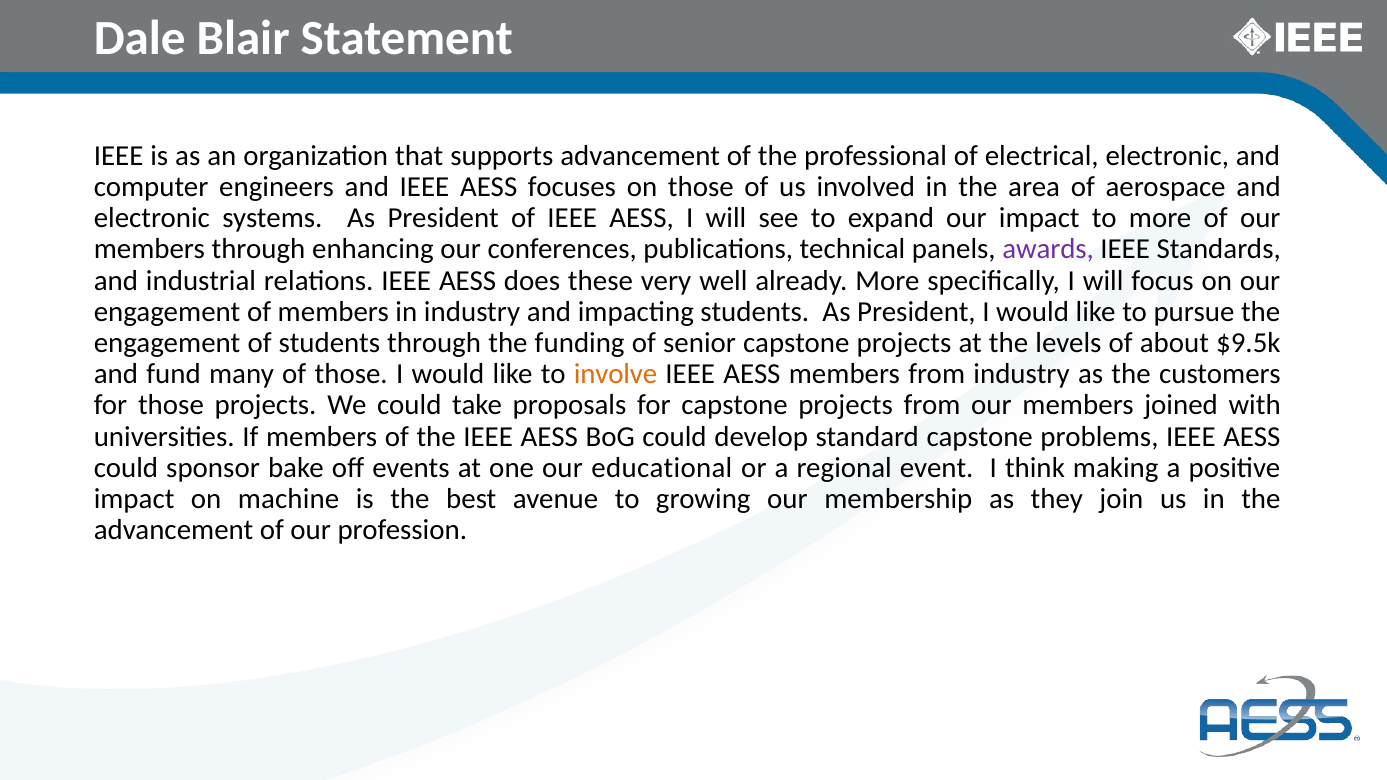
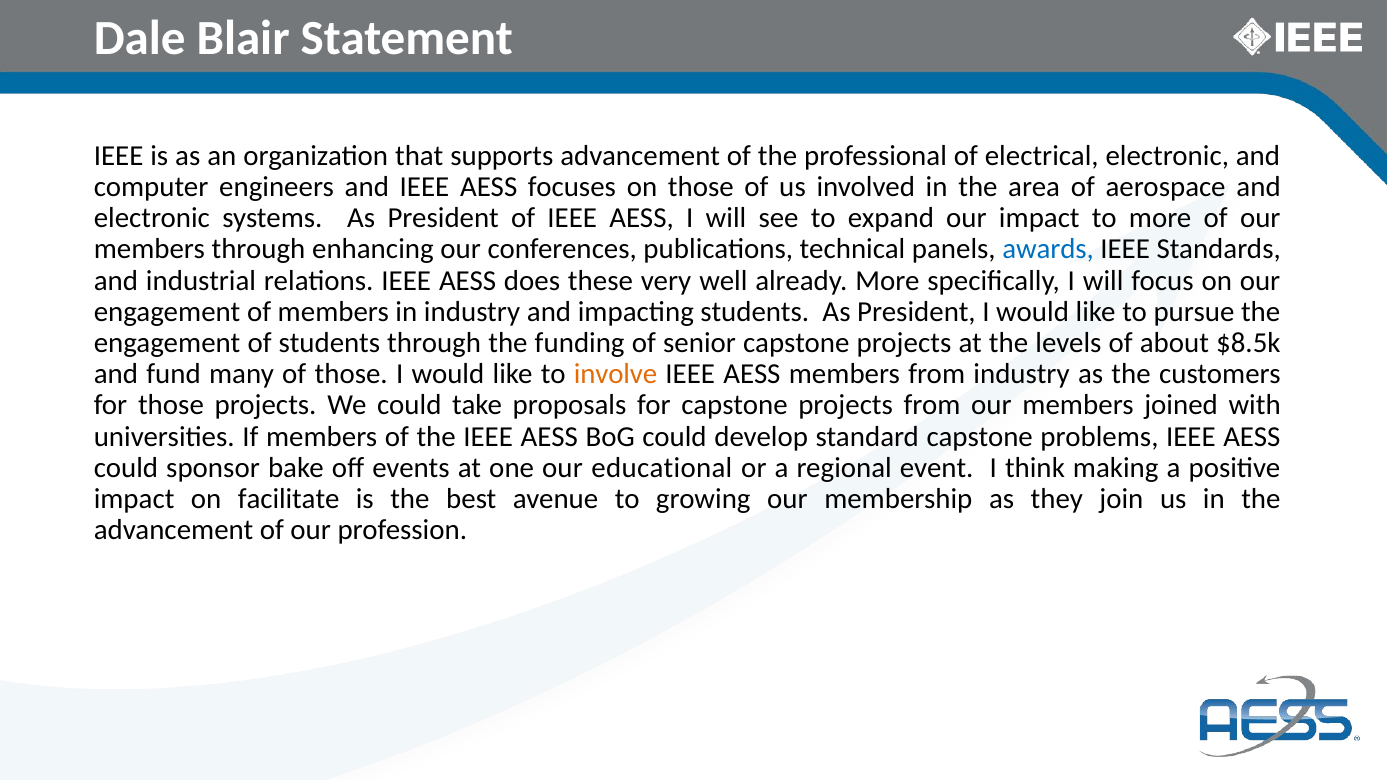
awards colour: purple -> blue
$9.5k: $9.5k -> $8.5k
machine: machine -> facilitate
